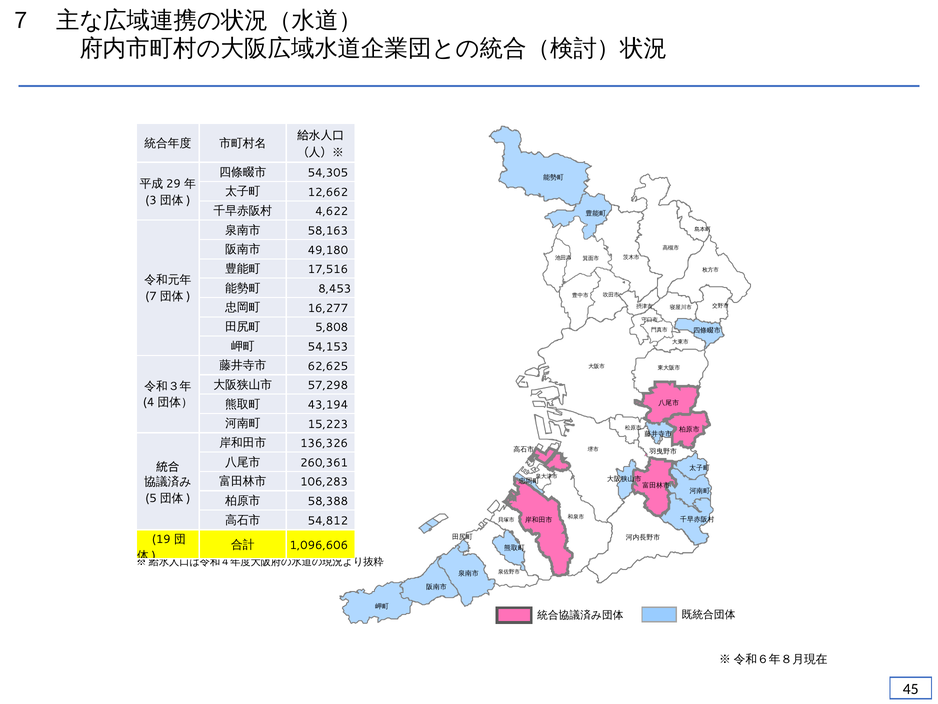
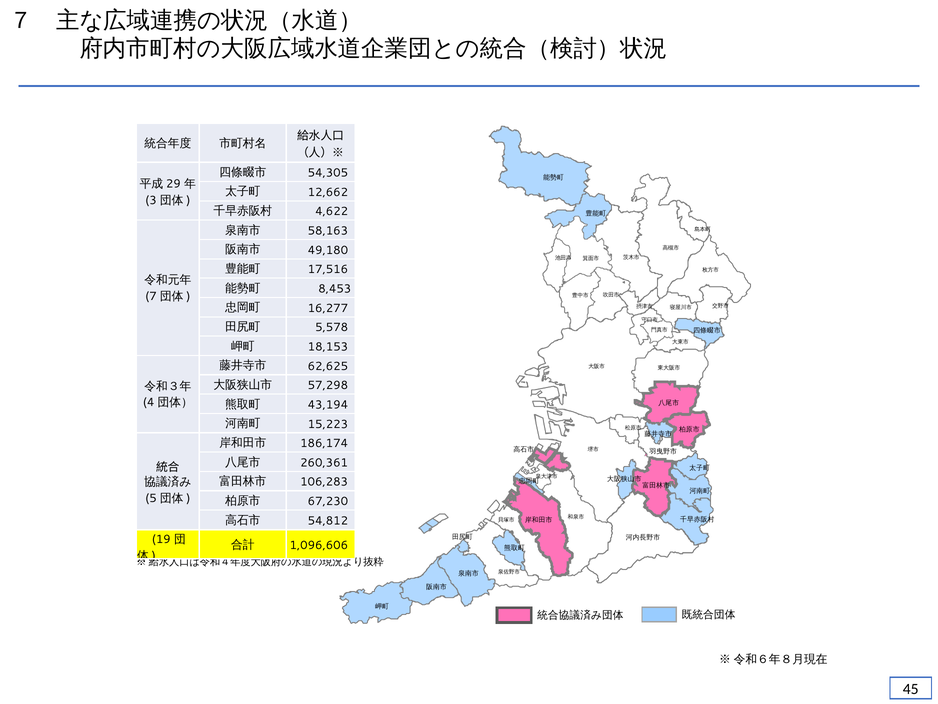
5,808: 5,808 -> 5,578
54,153: 54,153 -> 18,153
136,326: 136,326 -> 186,174
58,388: 58,388 -> 67,230
